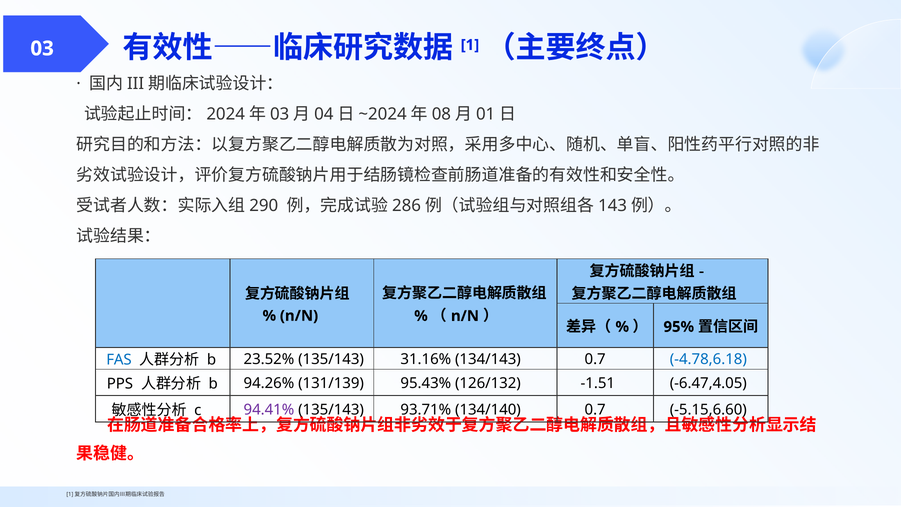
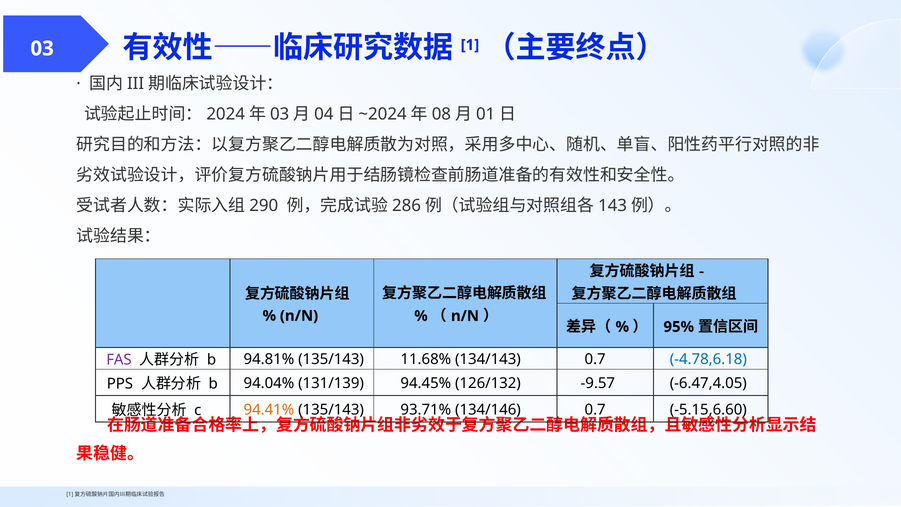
FAS colour: blue -> purple
23.52%: 23.52% -> 94.81%
31.16%: 31.16% -> 11.68%
94.26%: 94.26% -> 94.04%
95.43%: 95.43% -> 94.45%
-1.51: -1.51 -> -9.57
94.41% colour: purple -> orange
134/140: 134/140 -> 134/146
